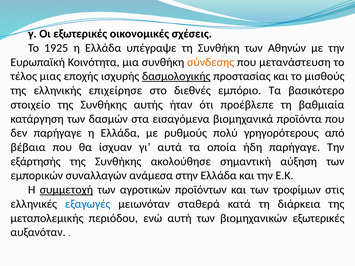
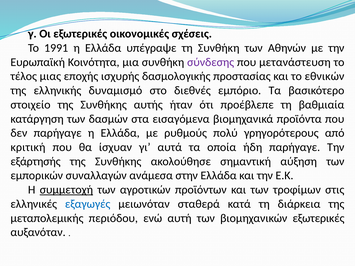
1925: 1925 -> 1991
σύνδεσης colour: orange -> purple
δασμολογικής underline: present -> none
μισθούς: μισθούς -> εθνικών
επιχείρησε: επιχείρησε -> δυναμισμό
βέβαια: βέβαια -> κριτική
